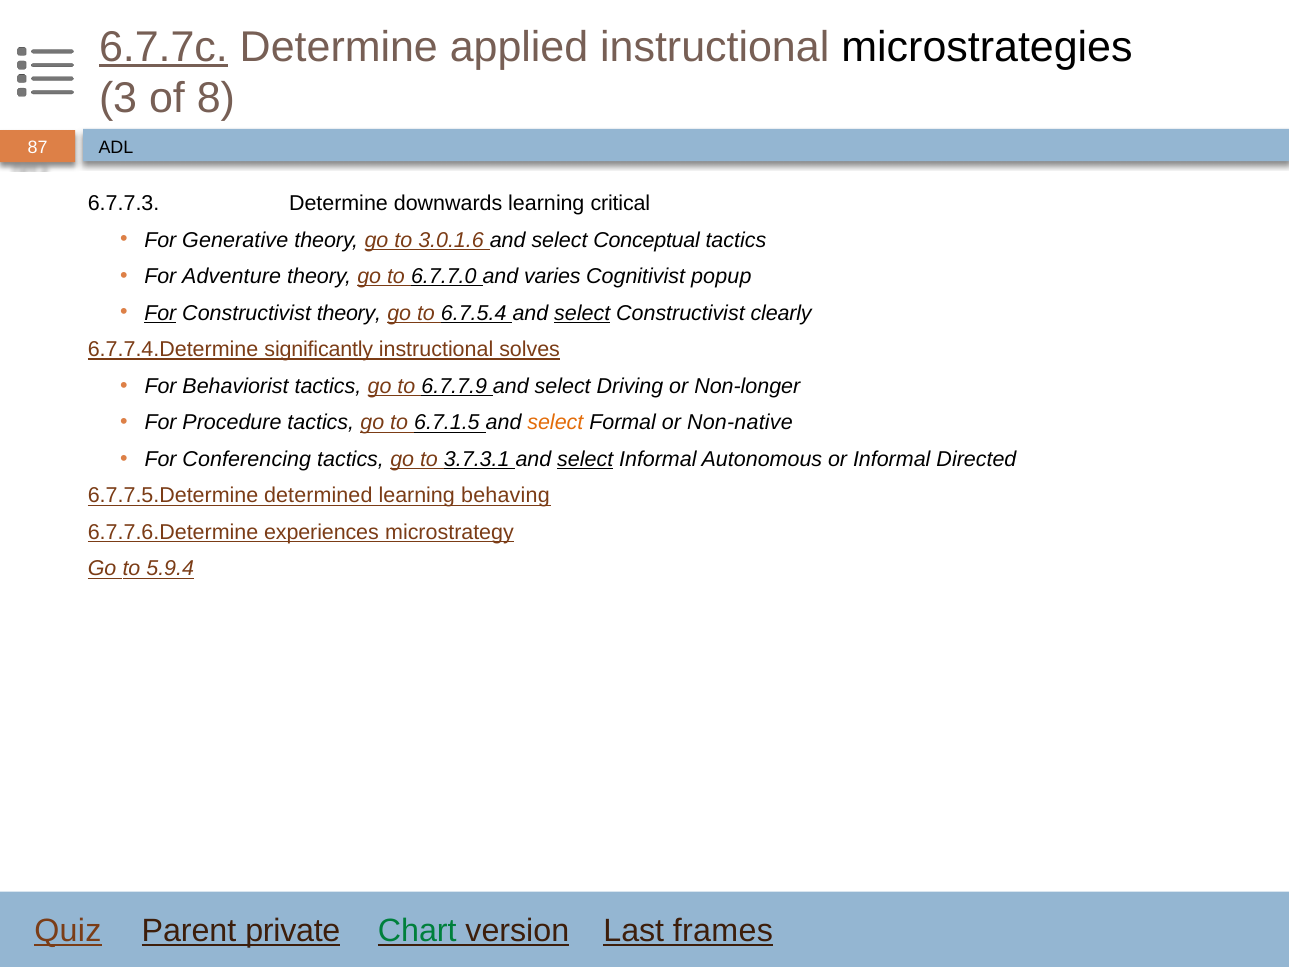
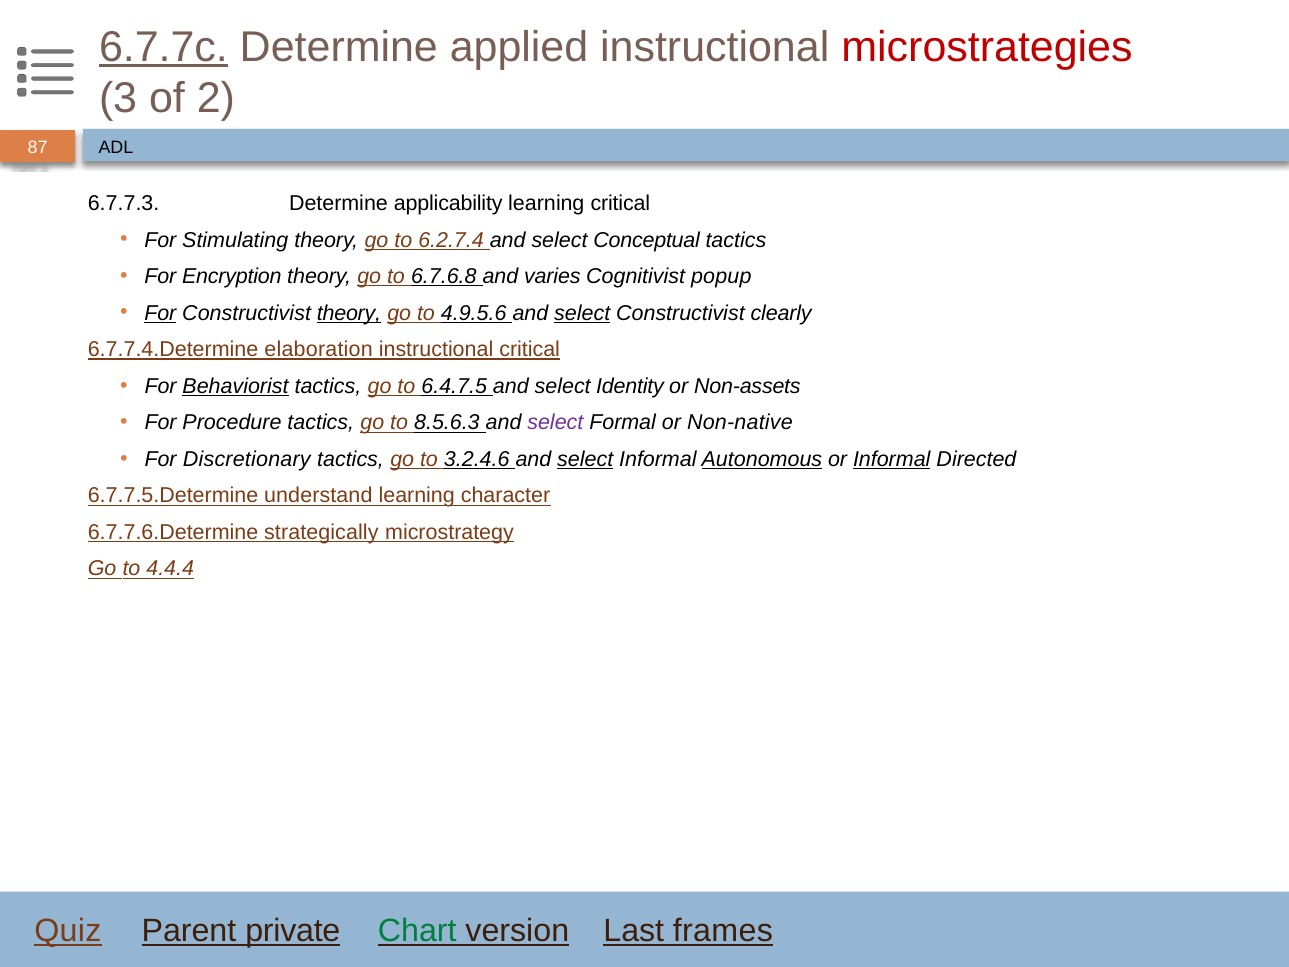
microstrategies colour: black -> red
8: 8 -> 2
downwards: downwards -> applicability
Generative: Generative -> Stimulating
3.0.1.6: 3.0.1.6 -> 6.2.7.4
Adventure: Adventure -> Encryption
6.7.7.0: 6.7.7.0 -> 6.7.6.8
theory at (349, 313) underline: none -> present
6.7.5.4: 6.7.5.4 -> 4.9.5.6
significantly: significantly -> elaboration
instructional solves: solves -> critical
Behaviorist underline: none -> present
6.7.7.9: 6.7.7.9 -> 6.4.7.5
Driving: Driving -> Identity
Non-longer: Non-longer -> Non-assets
6.7.1.5: 6.7.1.5 -> 8.5.6.3
select at (555, 423) colour: orange -> purple
Conferencing: Conferencing -> Discretionary
3.7.3.1: 3.7.3.1 -> 3.2.4.6
Autonomous underline: none -> present
Informal at (892, 459) underline: none -> present
determined: determined -> understand
behaving: behaving -> character
experiences: experiences -> strategically
5.9.4: 5.9.4 -> 4.4.4
